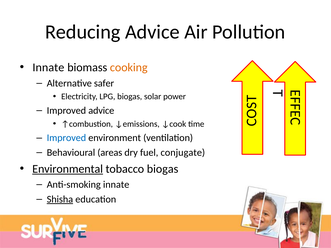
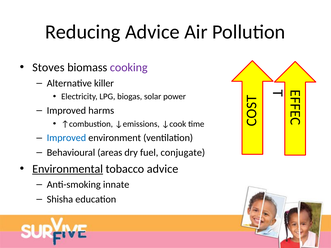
Innate at (48, 68): Innate -> Stoves
cooking colour: orange -> purple
safer: safer -> killer
Improved advice: advice -> harms
tobacco biogas: biogas -> advice
Shisha underline: present -> none
